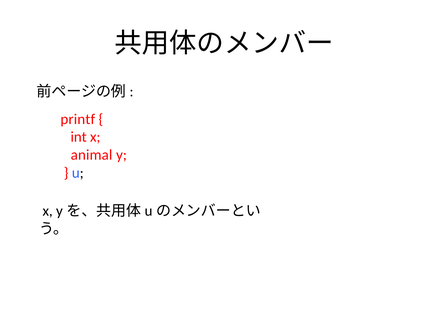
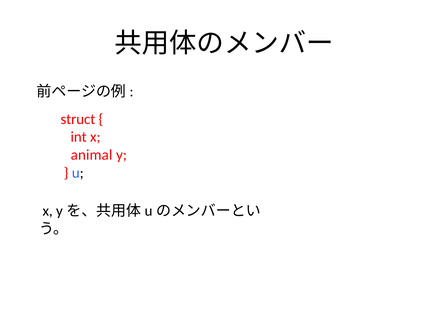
printf: printf -> struct
